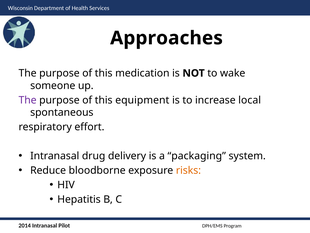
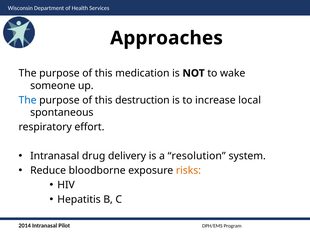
The at (28, 100) colour: purple -> blue
equipment: equipment -> destruction
packaging: packaging -> resolution
